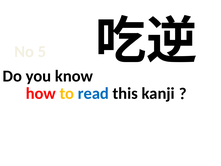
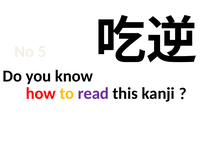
read colour: blue -> purple
